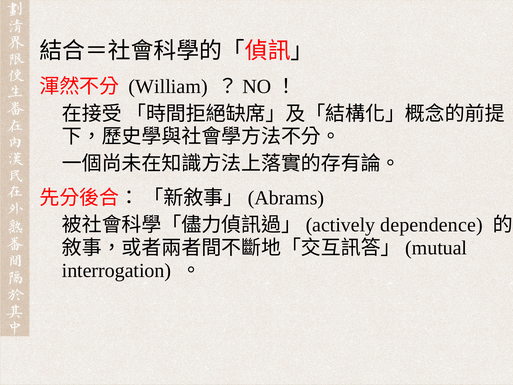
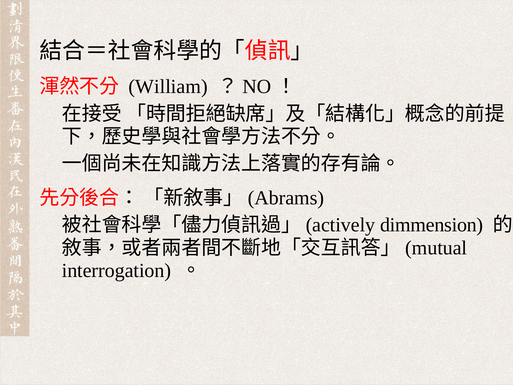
dependence: dependence -> dimmension
